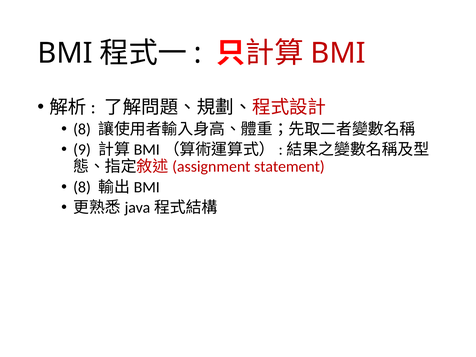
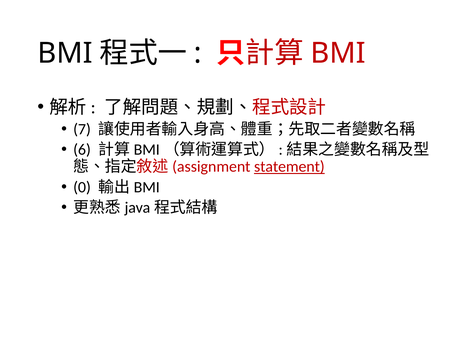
8 at (82, 129): 8 -> 7
9: 9 -> 6
statement underline: none -> present
8 at (82, 187): 8 -> 0
